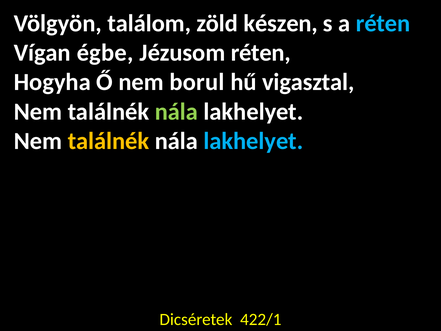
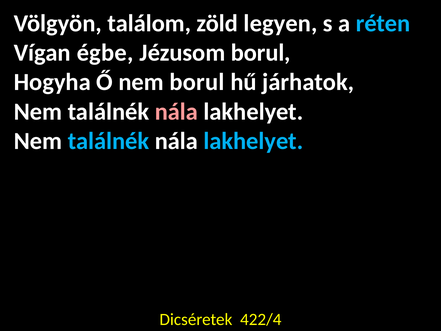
készen: készen -> legyen
Jézusom réten: réten -> borul
vigasztal: vigasztal -> járhatok
nála at (176, 112) colour: light green -> pink
találnék at (109, 141) colour: yellow -> light blue
422/1: 422/1 -> 422/4
